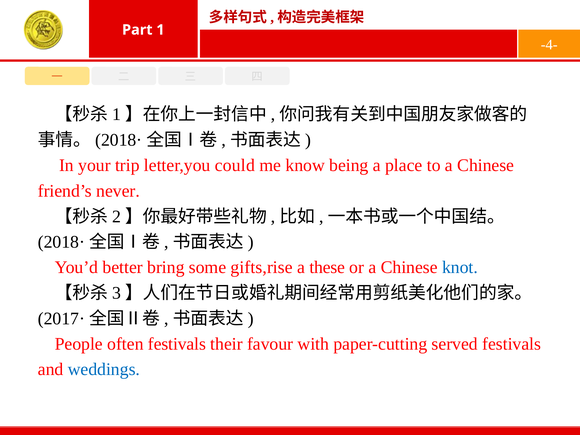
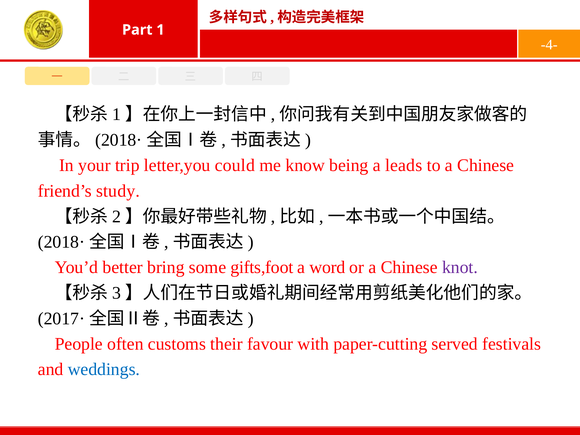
place: place -> leads
never: never -> study
gifts,rise: gifts,rise -> gifts,foot
these: these -> word
knot colour: blue -> purple
often festivals: festivals -> customs
